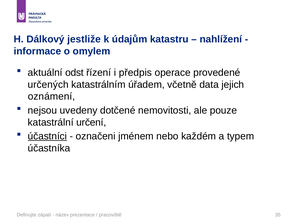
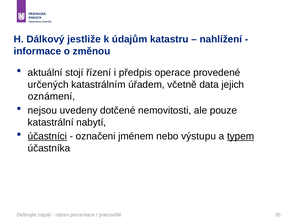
omylem: omylem -> změnou
odst: odst -> stojí
určení: určení -> nabytí
každém: každém -> výstupu
typem underline: none -> present
